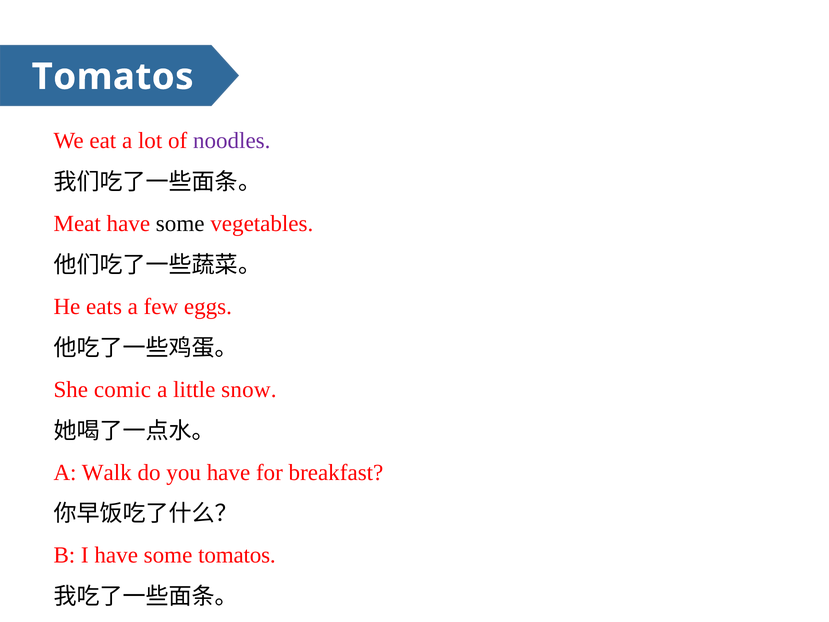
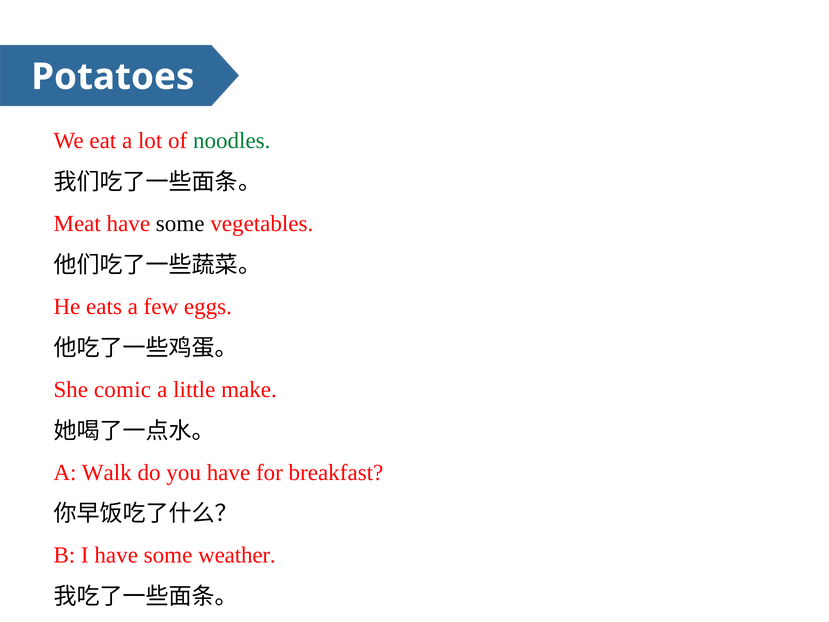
Tomatos at (113, 77): Tomatos -> Potatoes
noodles colour: purple -> green
snow: snow -> make
some tomatos: tomatos -> weather
